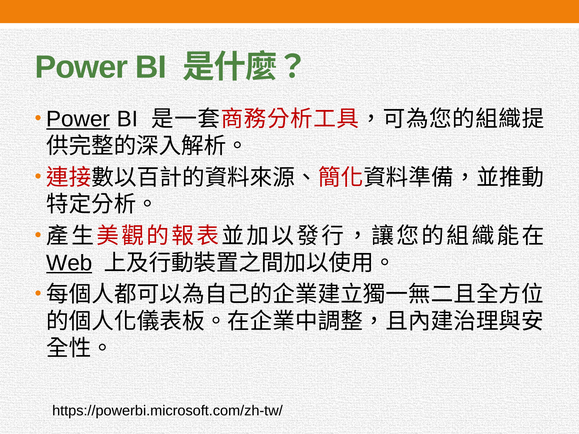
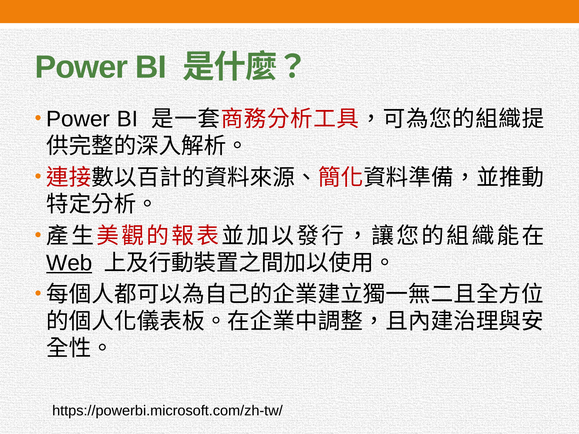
Power at (78, 119) underline: present -> none
